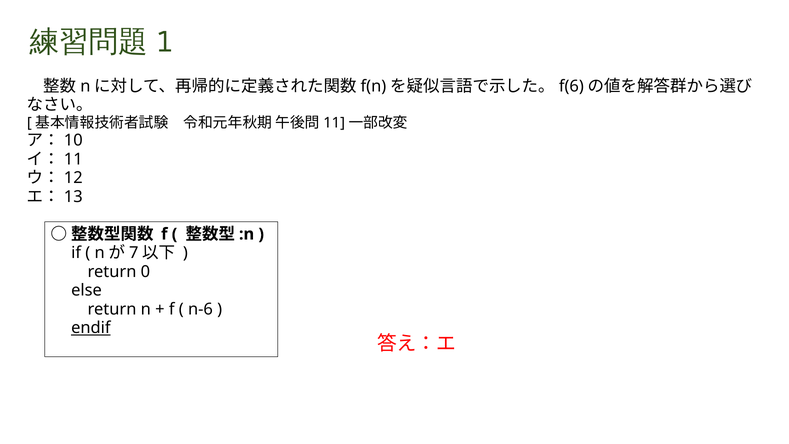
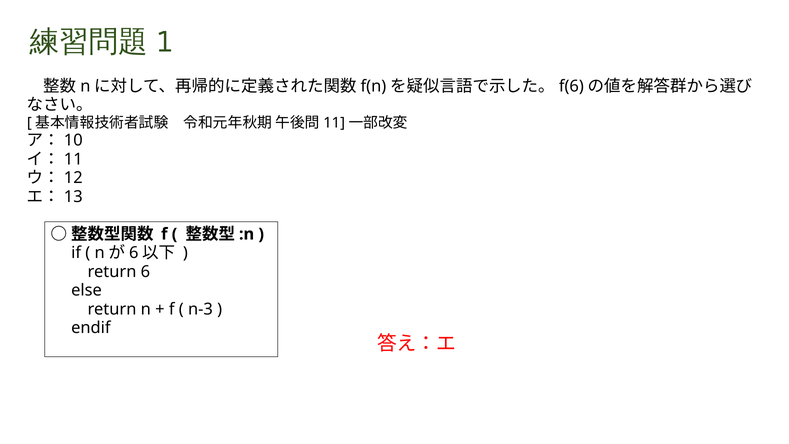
7 at (134, 253): 7 -> 6
return 0: 0 -> 6
n-6: n-6 -> n-3
endif underline: present -> none
